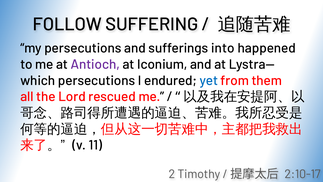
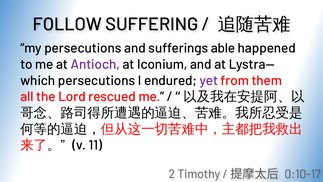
into: into -> able
yet colour: blue -> purple
2:10-17: 2:10-17 -> 0:10-17
